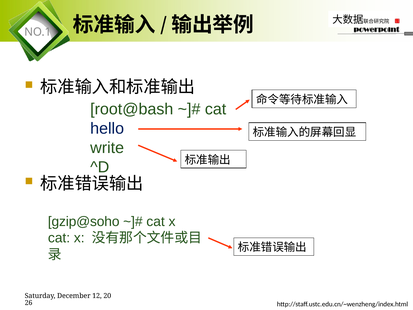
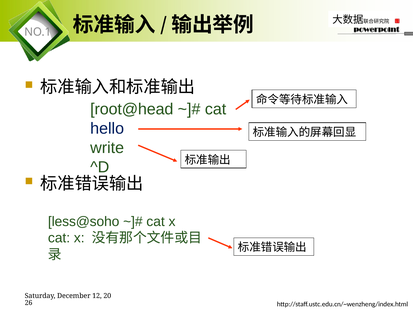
root@bash: root@bash -> root@head
gzip@soho: gzip@soho -> less@soho
